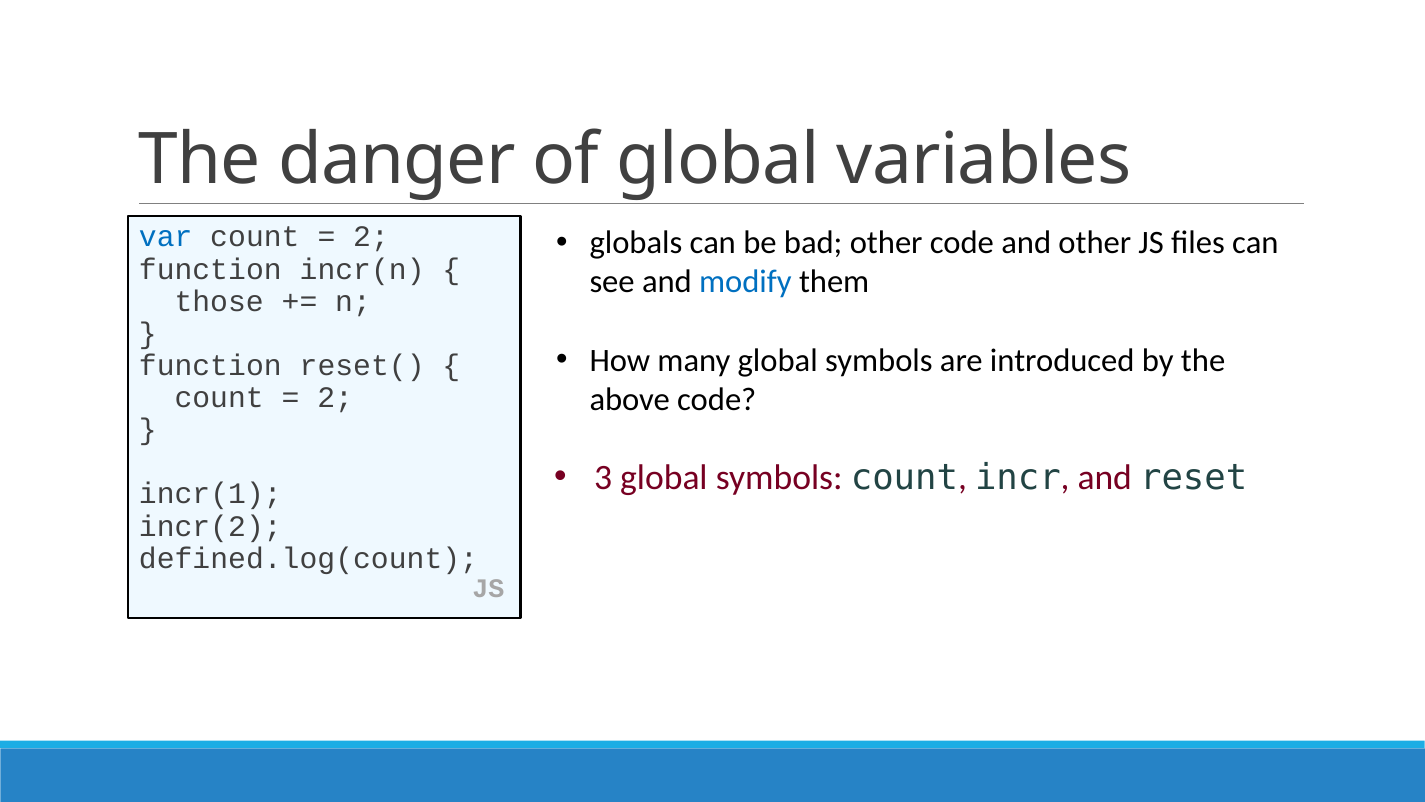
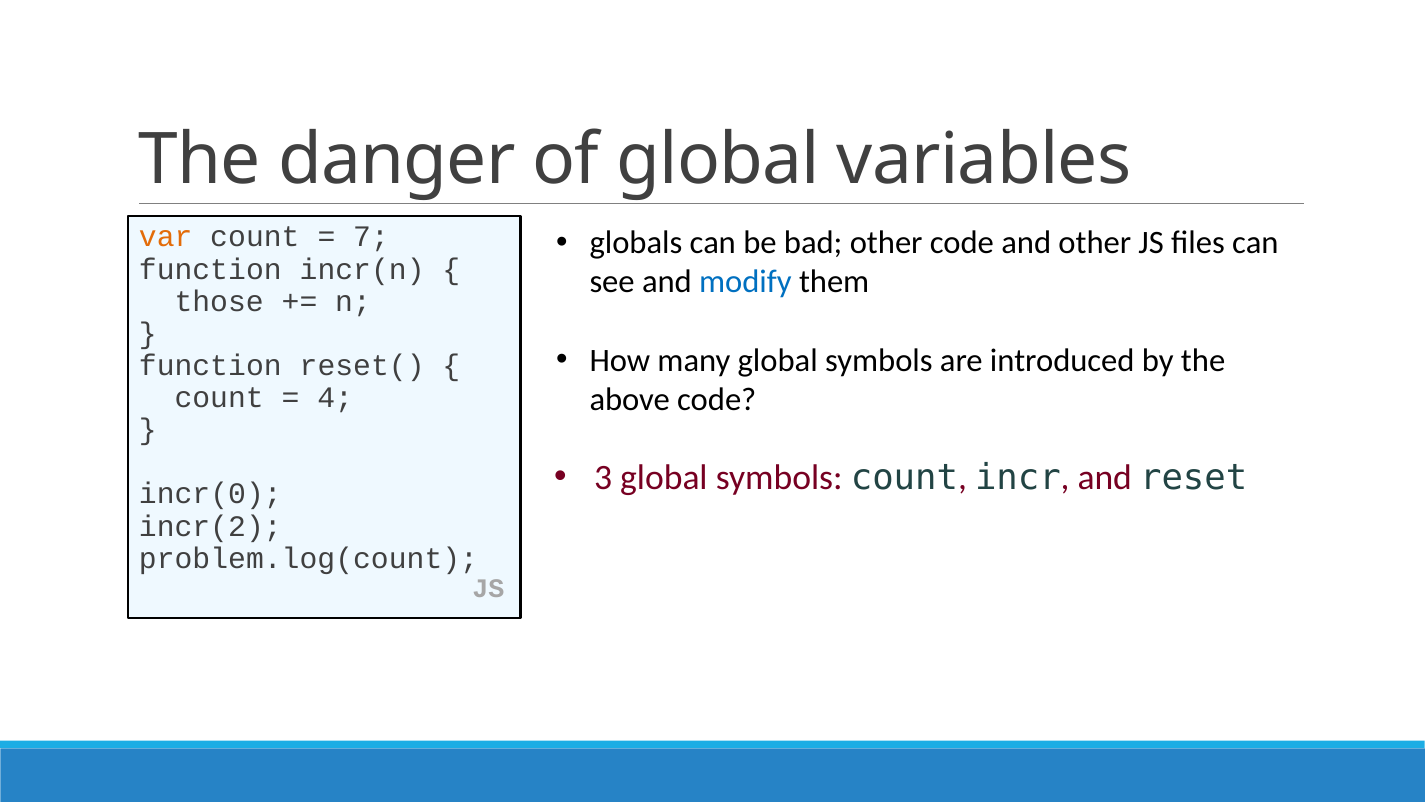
var colour: blue -> orange
2 at (371, 237): 2 -> 7
2 at (335, 397): 2 -> 4
incr(1: incr(1 -> incr(0
defined.log(count: defined.log(count -> problem.log(count
